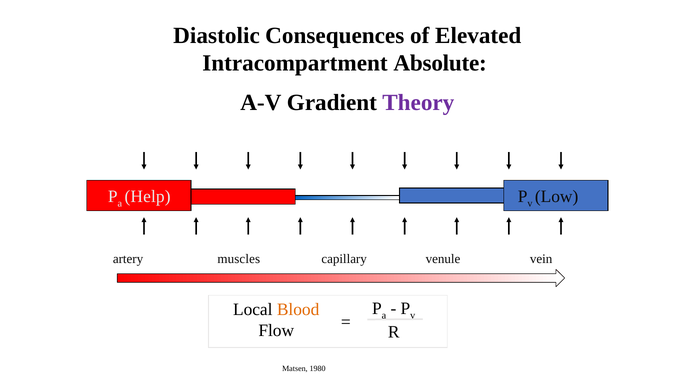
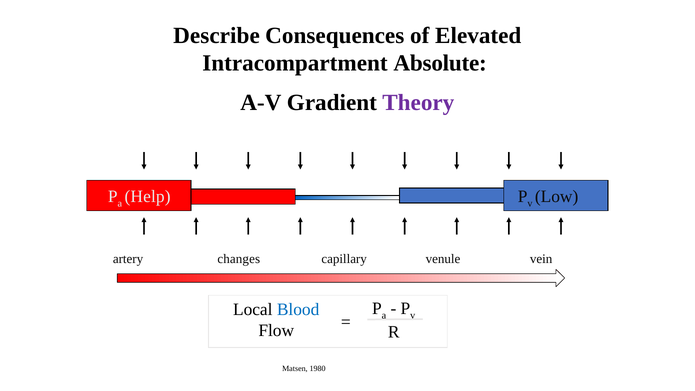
Diastolic: Diastolic -> Describe
muscles: muscles -> changes
Blood colour: orange -> blue
